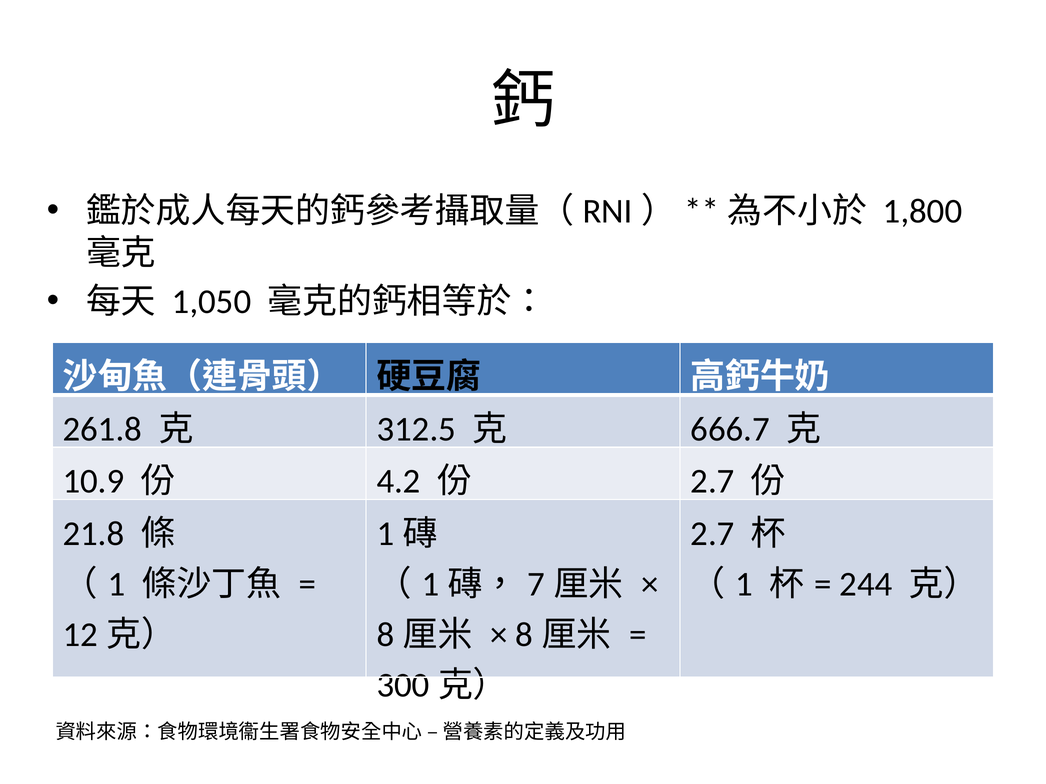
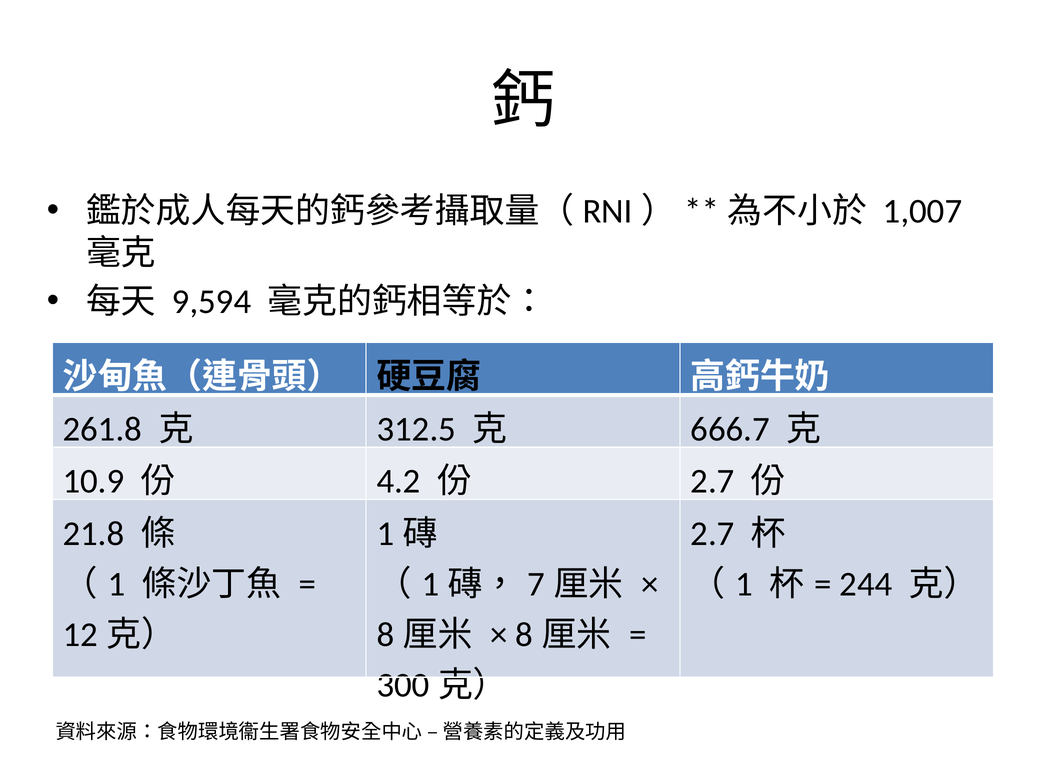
1,800: 1,800 -> 1,007
1,050: 1,050 -> 9,594
